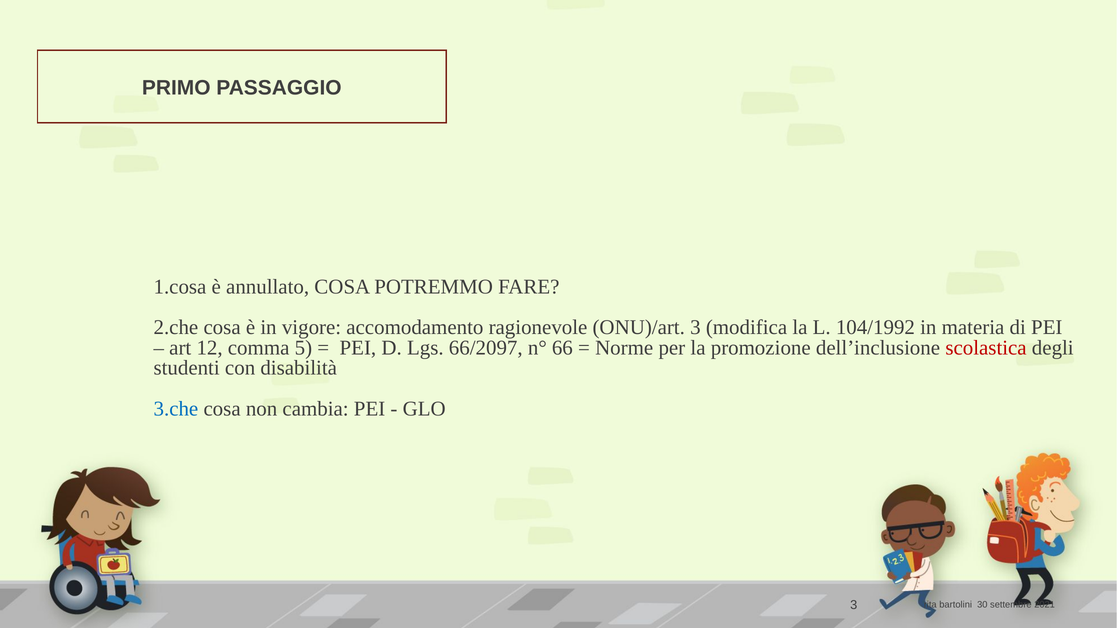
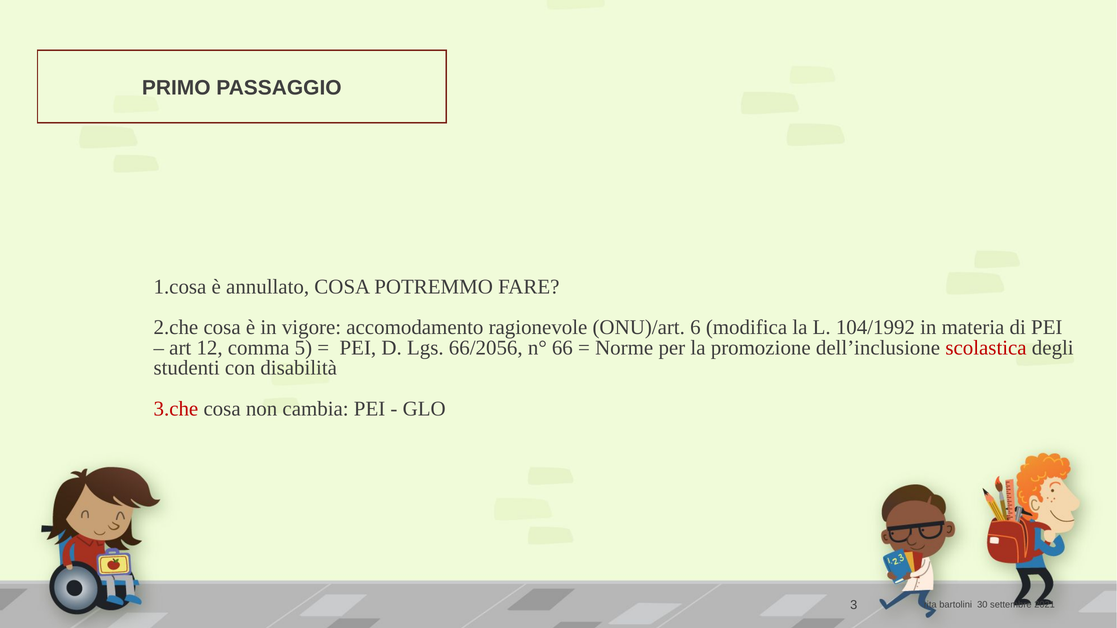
ONU)/art 3: 3 -> 6
66/2097: 66/2097 -> 66/2056
3.che colour: blue -> red
